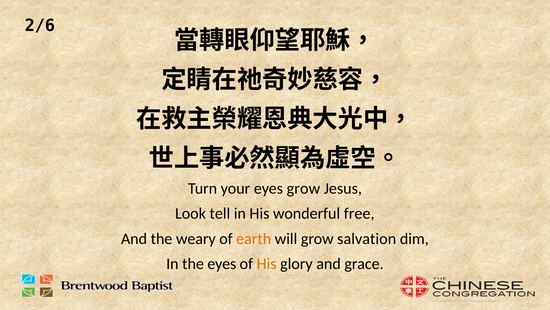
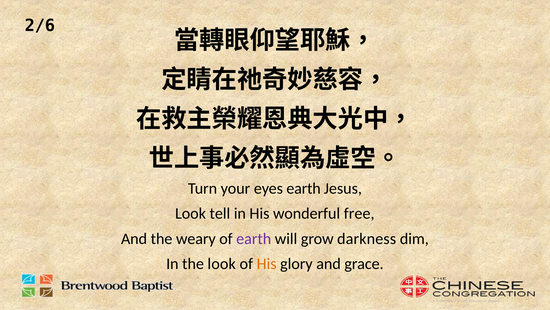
eyes grow: grow -> earth
earth at (254, 238) colour: orange -> purple
salvation: salvation -> darkness
the eyes: eyes -> look
